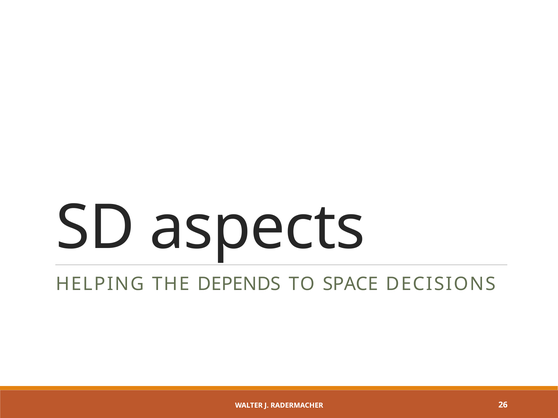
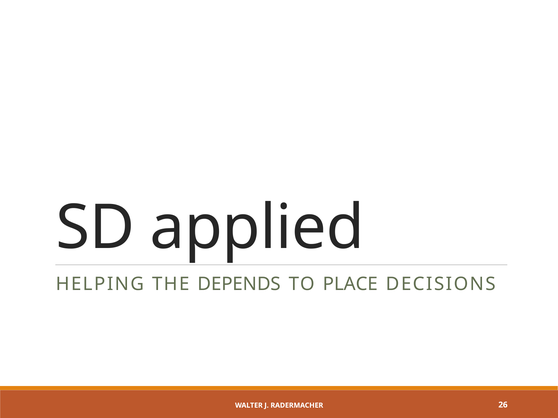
aspects: aspects -> applied
SPACE: SPACE -> PLACE
